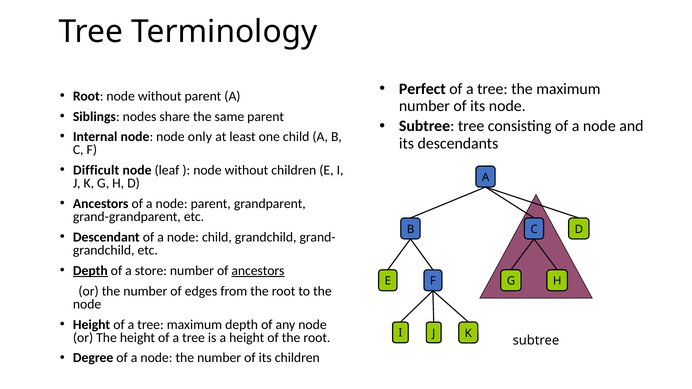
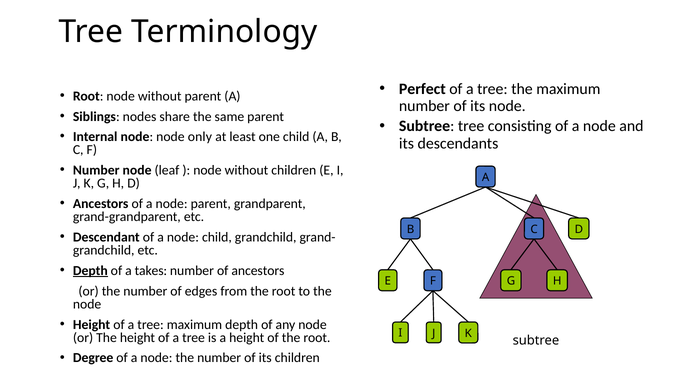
Difficult at (96, 170): Difficult -> Number
store: store -> takes
ancestors at (258, 271) underline: present -> none
